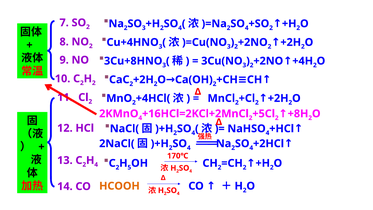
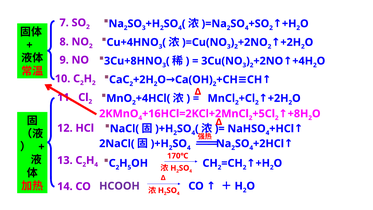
HCOOH colour: orange -> purple
